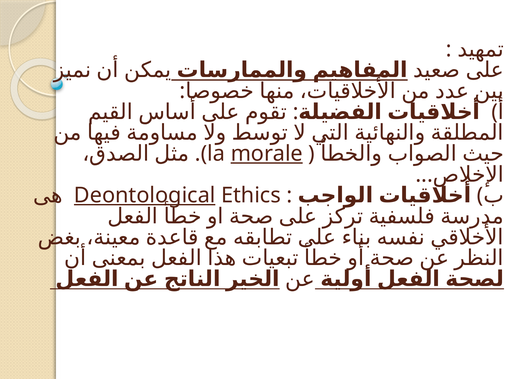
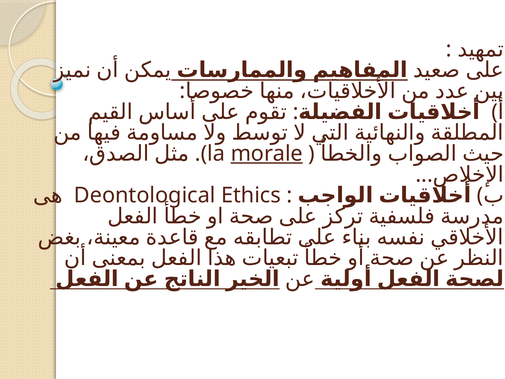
Deontological underline: present -> none
